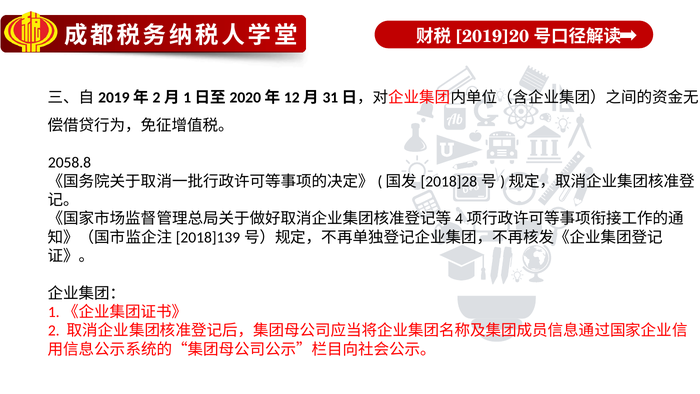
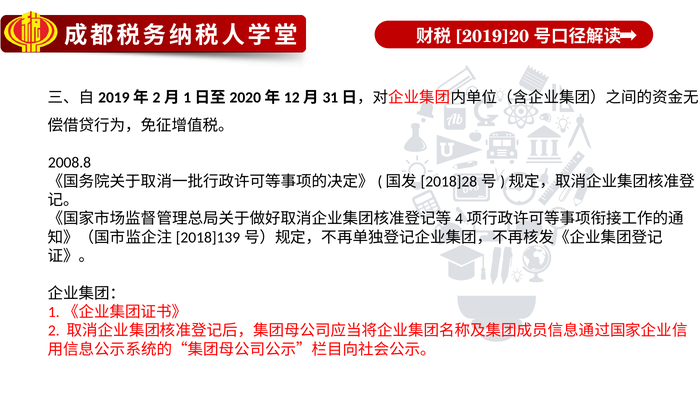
2058.8: 2058.8 -> 2008.8
